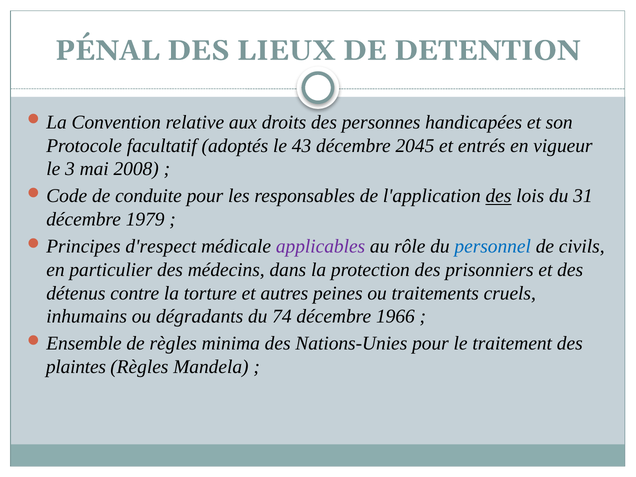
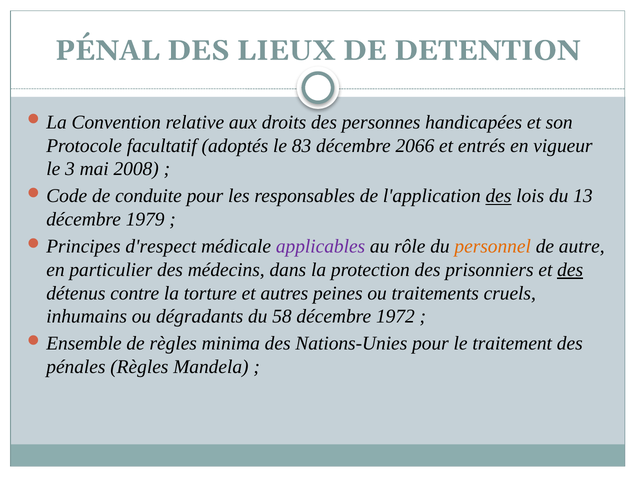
43: 43 -> 83
2045: 2045 -> 2066
31: 31 -> 13
personnel colour: blue -> orange
civils: civils -> autre
des at (570, 270) underline: none -> present
74: 74 -> 58
1966: 1966 -> 1972
plaintes: plaintes -> pénales
